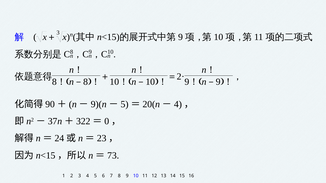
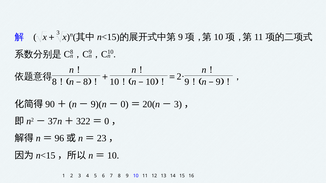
5 at (125, 104): 5 -> 0
4 at (178, 104): 4 -> 3
24: 24 -> 96
73 at (113, 156): 73 -> 10
